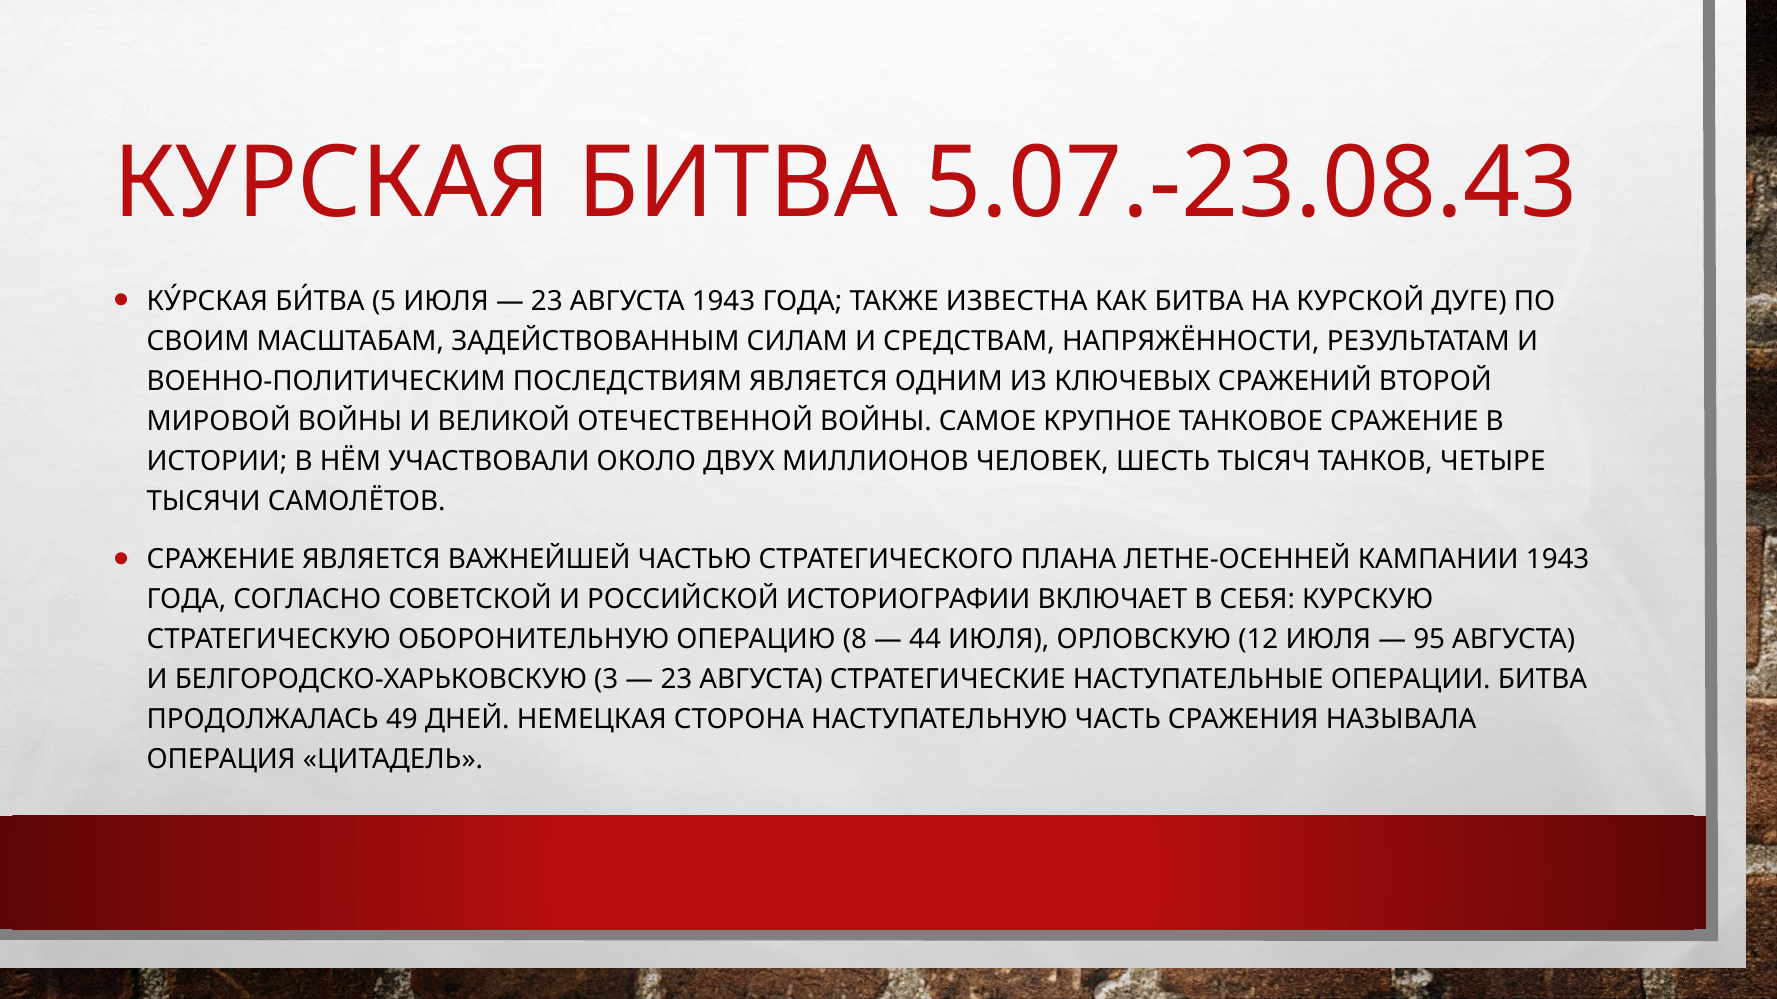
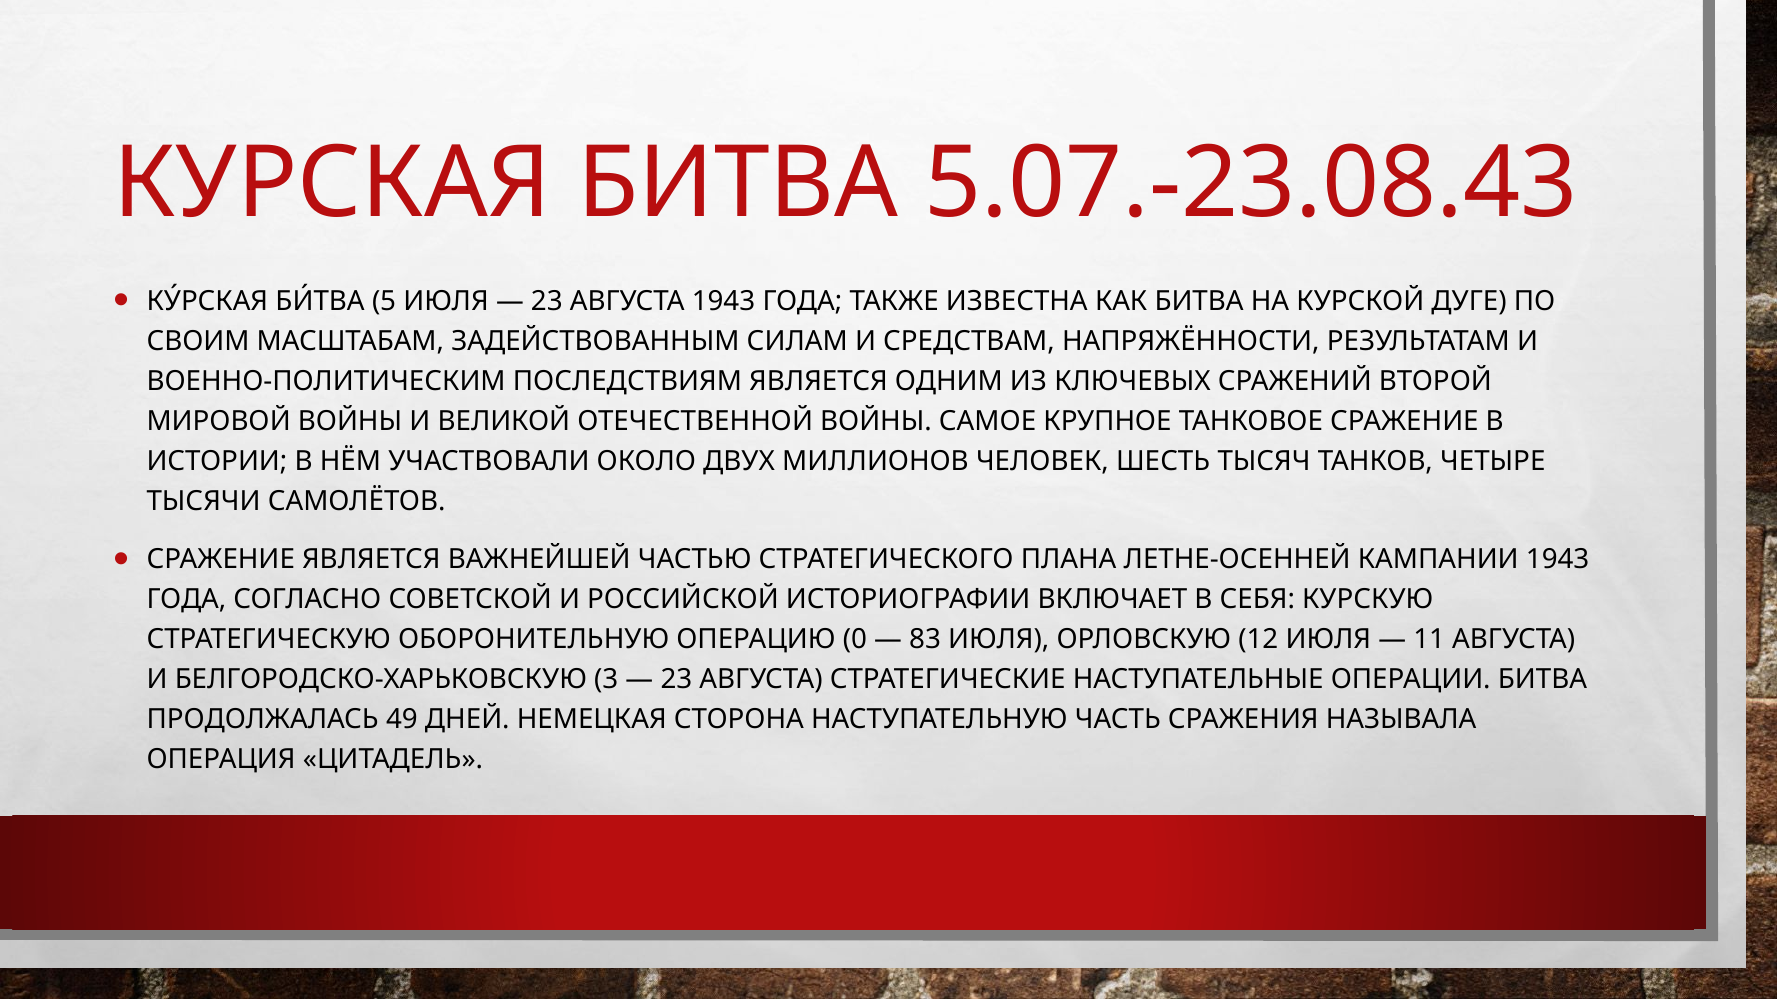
8: 8 -> 0
44: 44 -> 83
95: 95 -> 11
